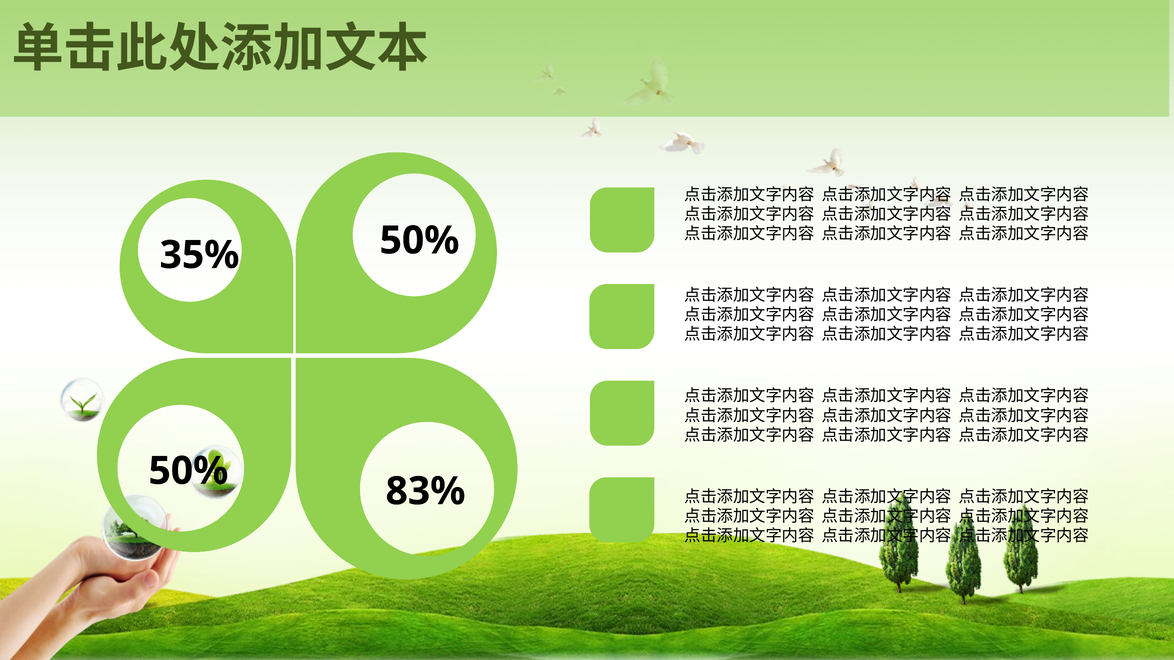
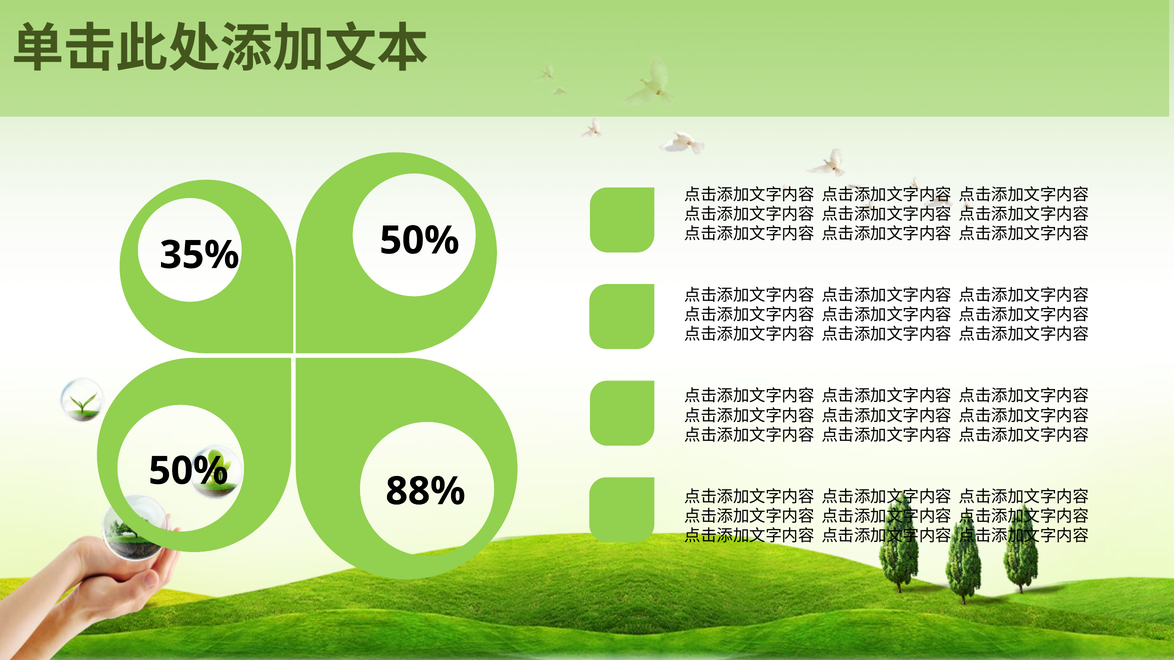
83%: 83% -> 88%
